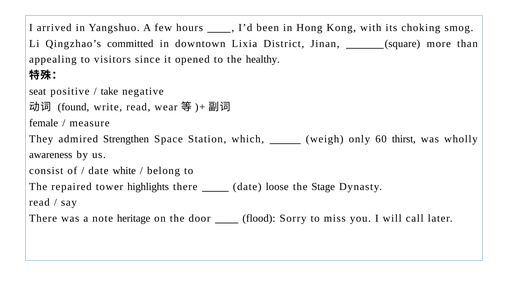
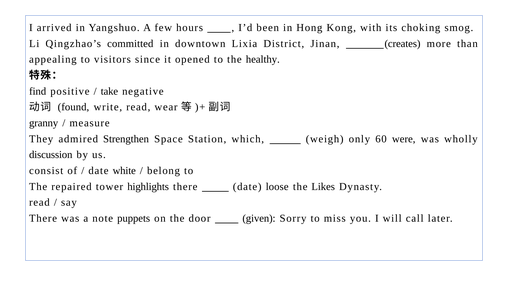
square: square -> creates
seat: seat -> find
female: female -> granny
thirst: thirst -> were
awareness: awareness -> discussion
Stage: Stage -> Likes
heritage: heritage -> puppets
flood: flood -> given
